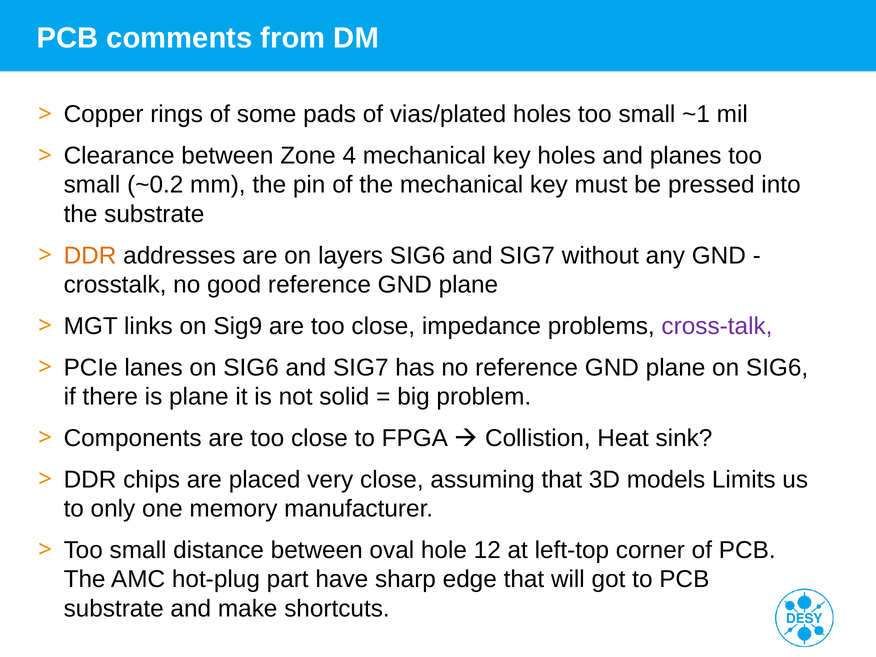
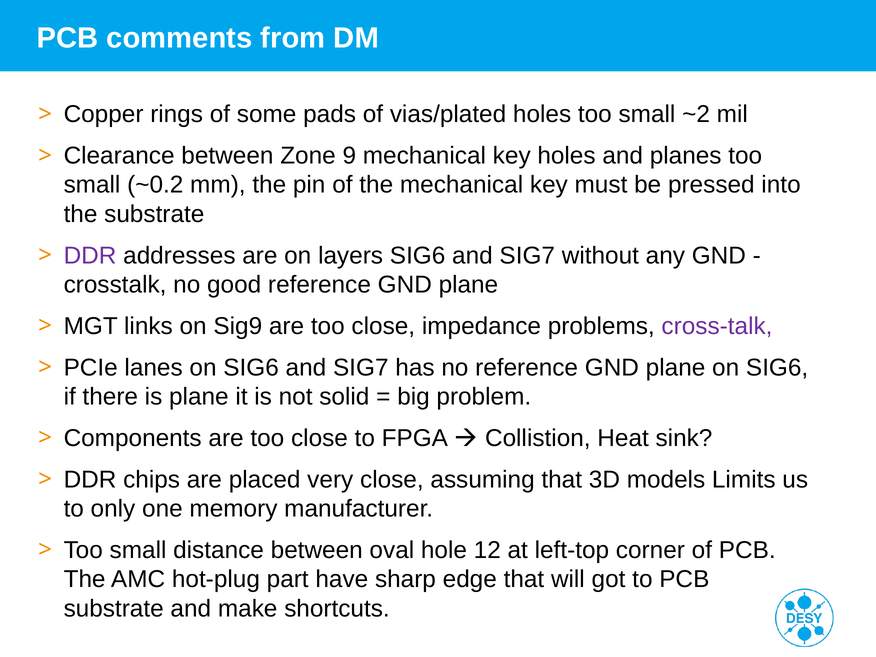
~1: ~1 -> ~2
4: 4 -> 9
DDR at (90, 256) colour: orange -> purple
